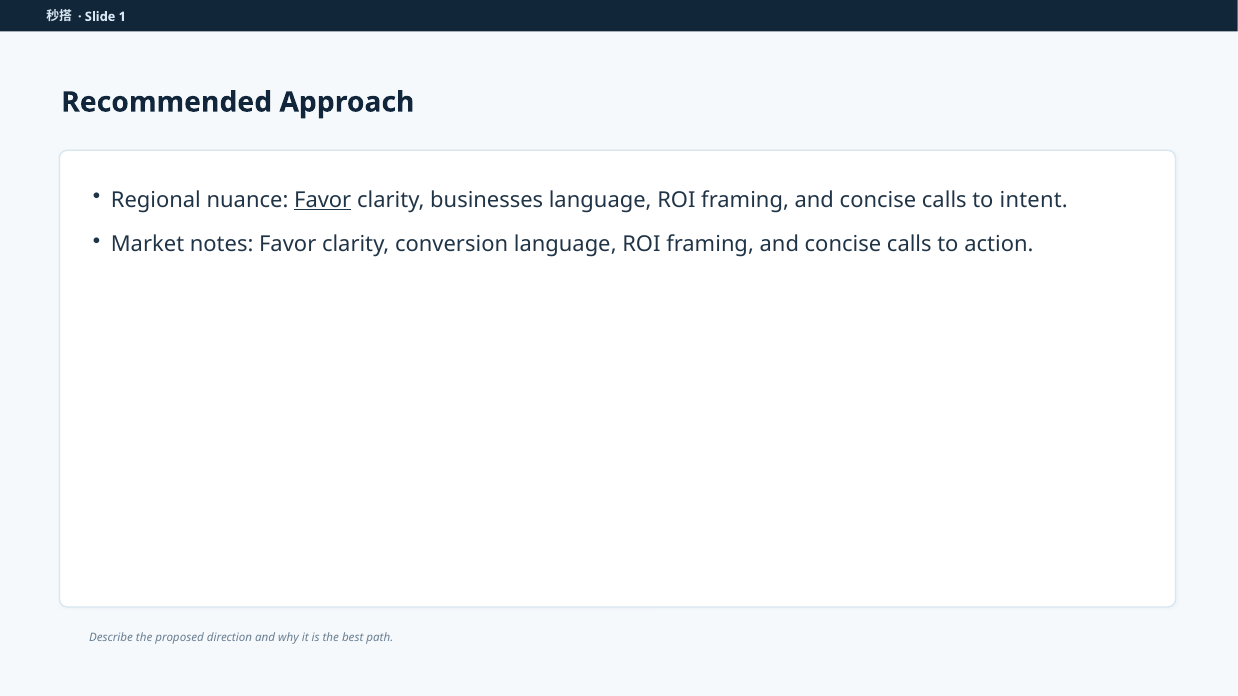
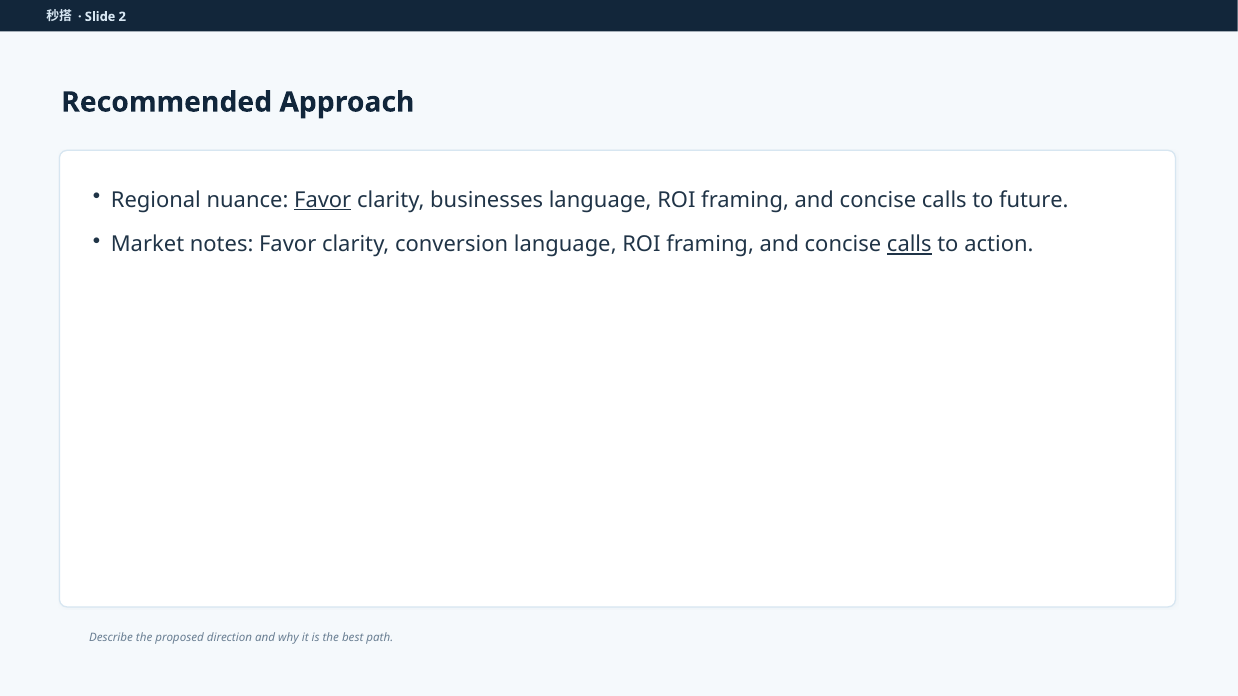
1: 1 -> 2
intent: intent -> future
calls at (909, 245) underline: none -> present
